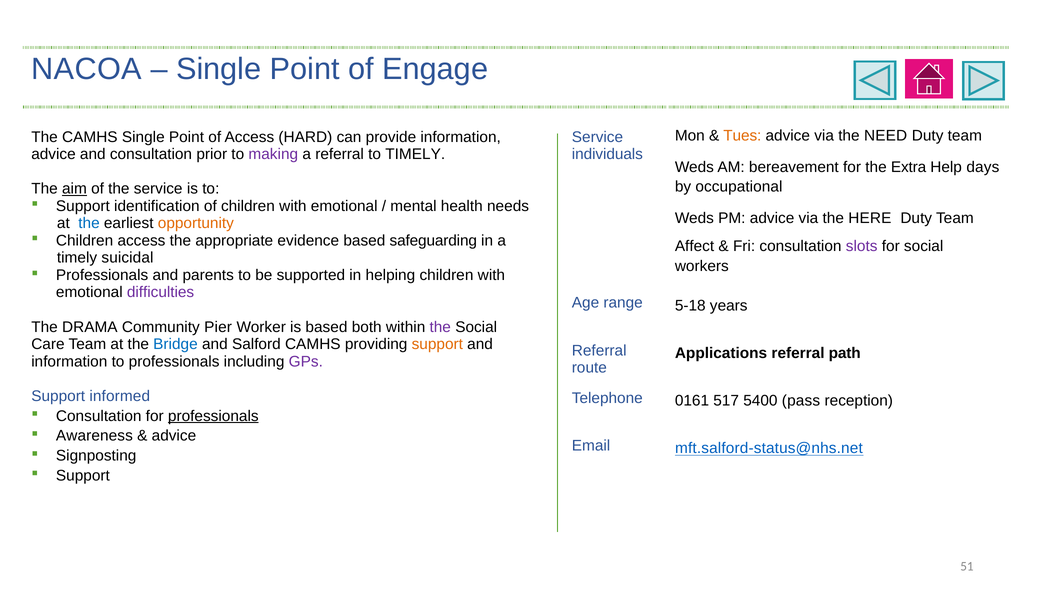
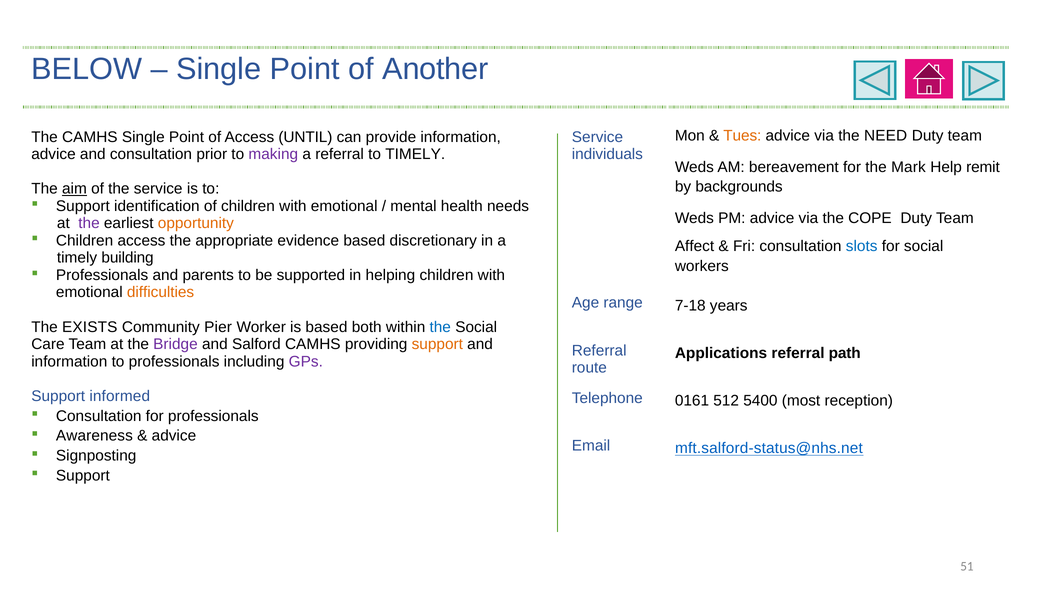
NACOA: NACOA -> BELOW
Engage: Engage -> Another
HARD: HARD -> UNTIL
Extra: Extra -> Mark
days: days -> remit
occupational: occupational -> backgrounds
HERE: HERE -> COPE
the at (89, 223) colour: blue -> purple
safeguarding: safeguarding -> discretionary
slots colour: purple -> blue
suicidal: suicidal -> building
difficulties colour: purple -> orange
5-18: 5-18 -> 7-18
DRAMA: DRAMA -> EXISTS
the at (440, 327) colour: purple -> blue
Bridge colour: blue -> purple
517: 517 -> 512
pass: pass -> most
professionals at (213, 416) underline: present -> none
